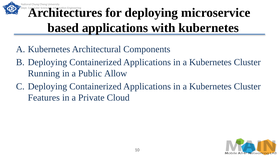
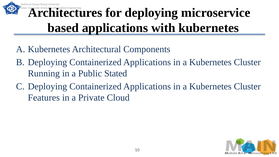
Allow: Allow -> Stated
